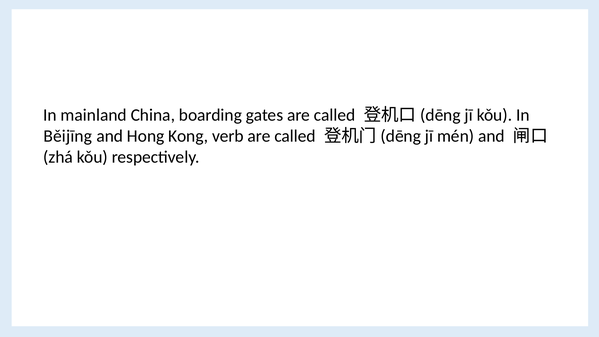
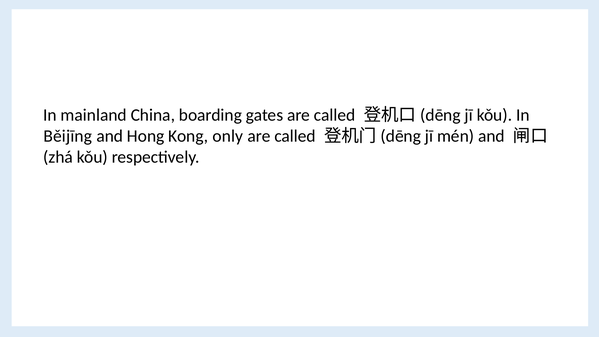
verb: verb -> only
